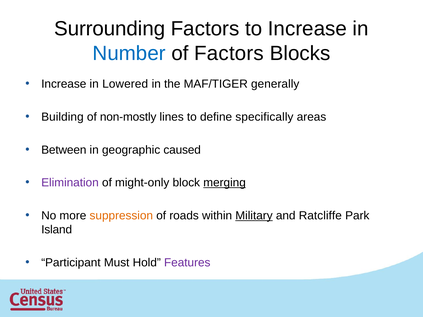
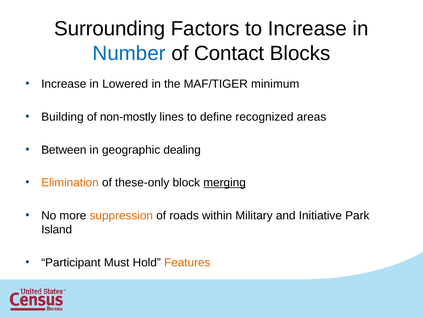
of Factors: Factors -> Contact
generally: generally -> minimum
specifically: specifically -> recognized
caused: caused -> dealing
Elimination colour: purple -> orange
might-only: might-only -> these-only
Military underline: present -> none
Ratcliffe: Ratcliffe -> Initiative
Features colour: purple -> orange
